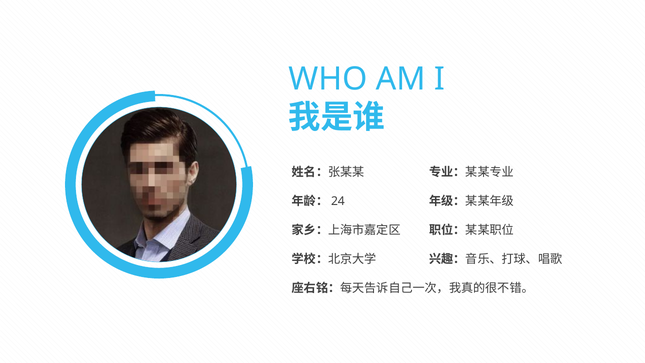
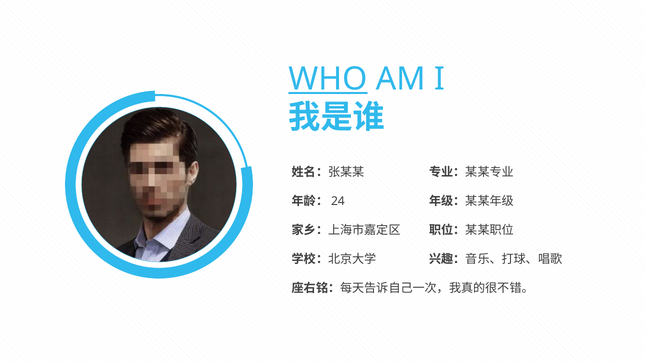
WHO underline: none -> present
